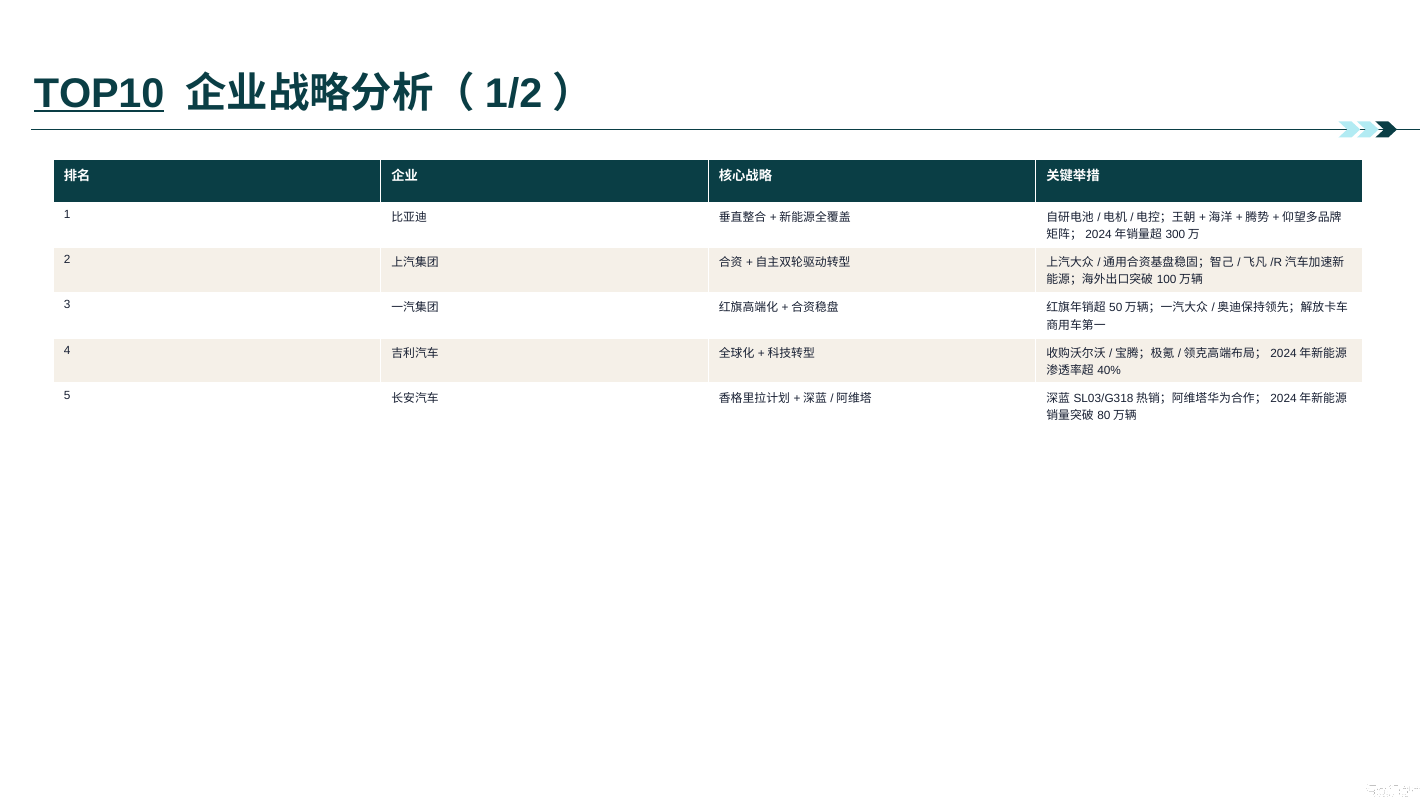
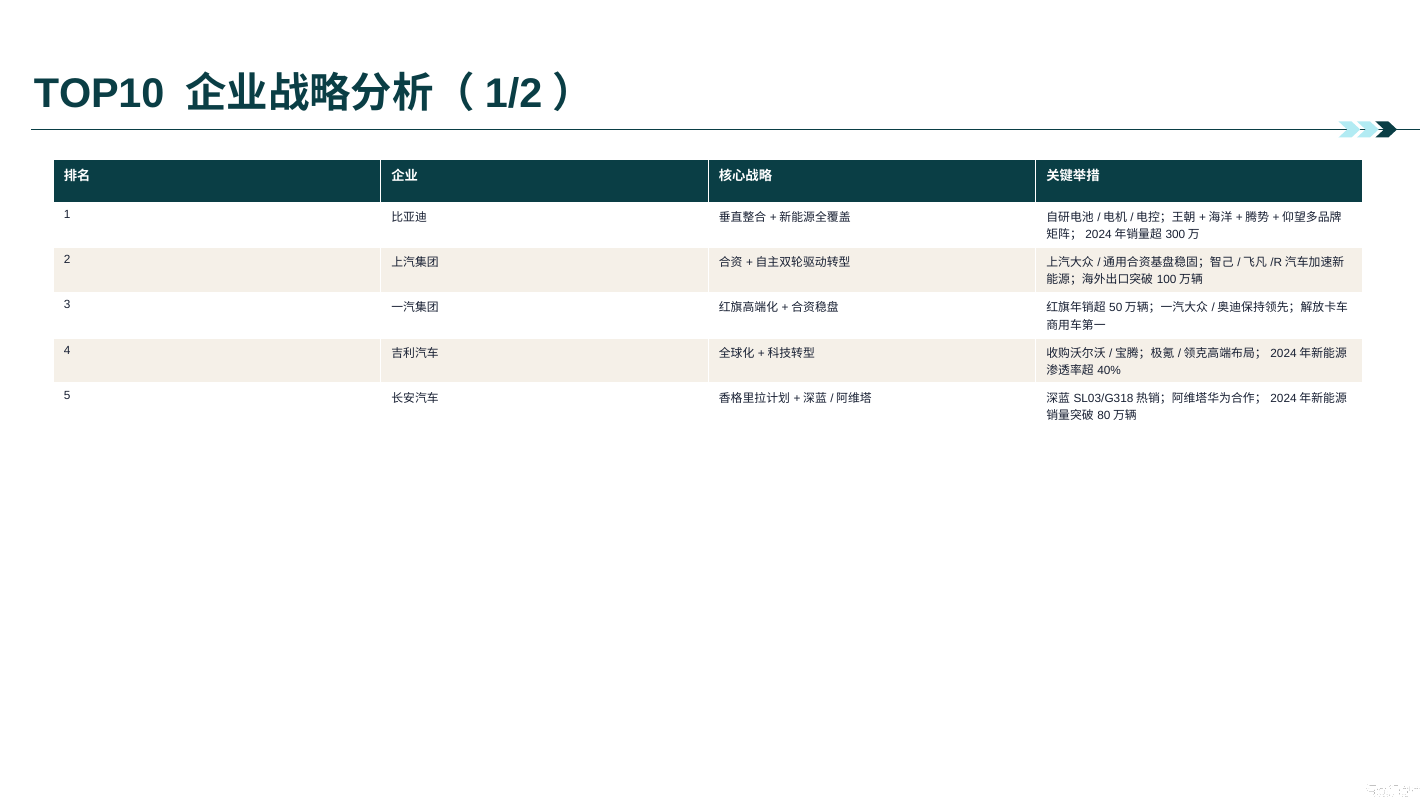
TOP10 underline: present -> none
